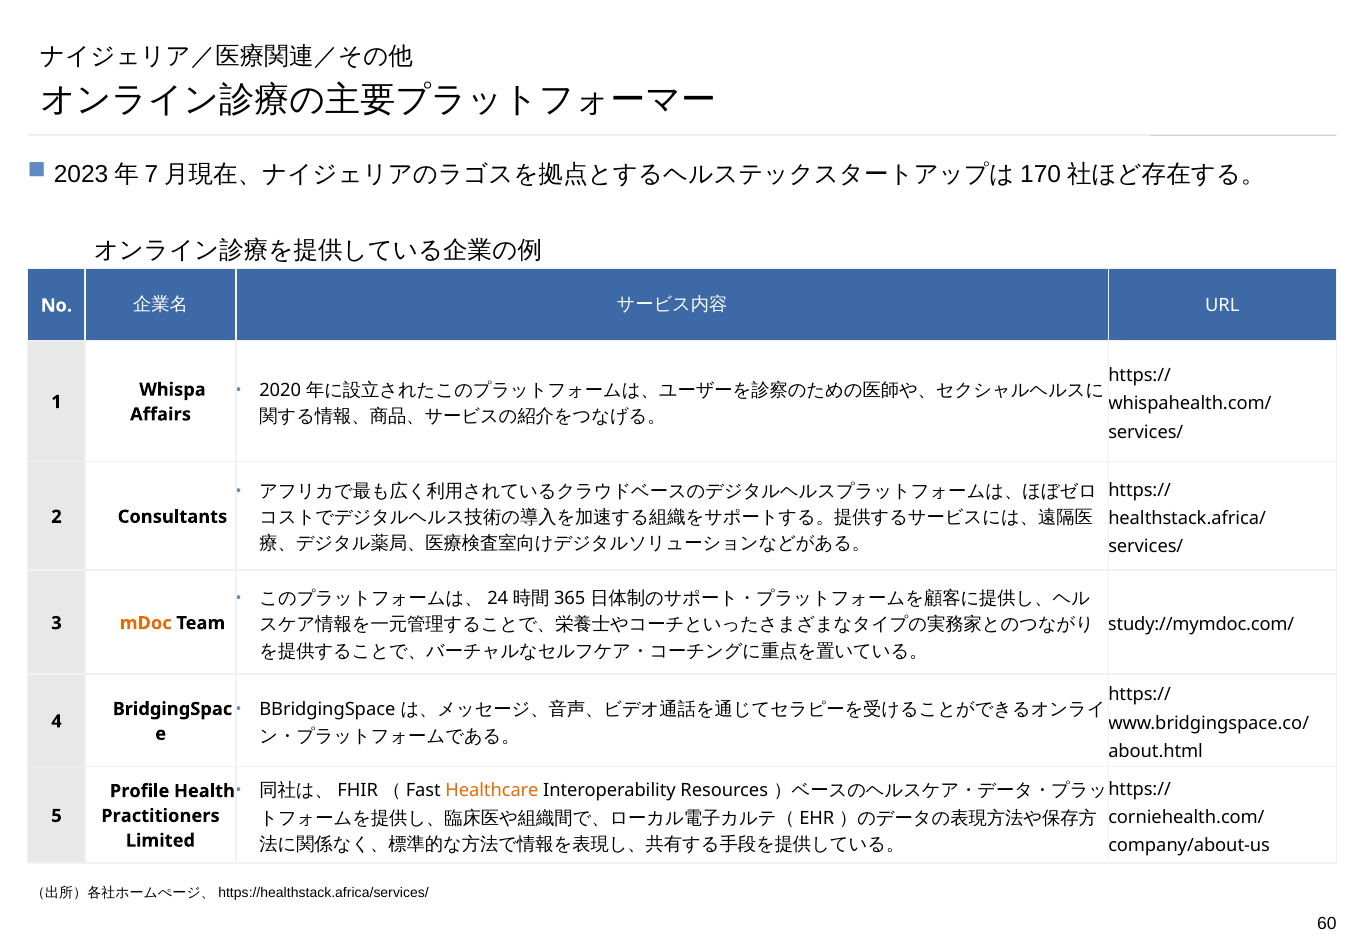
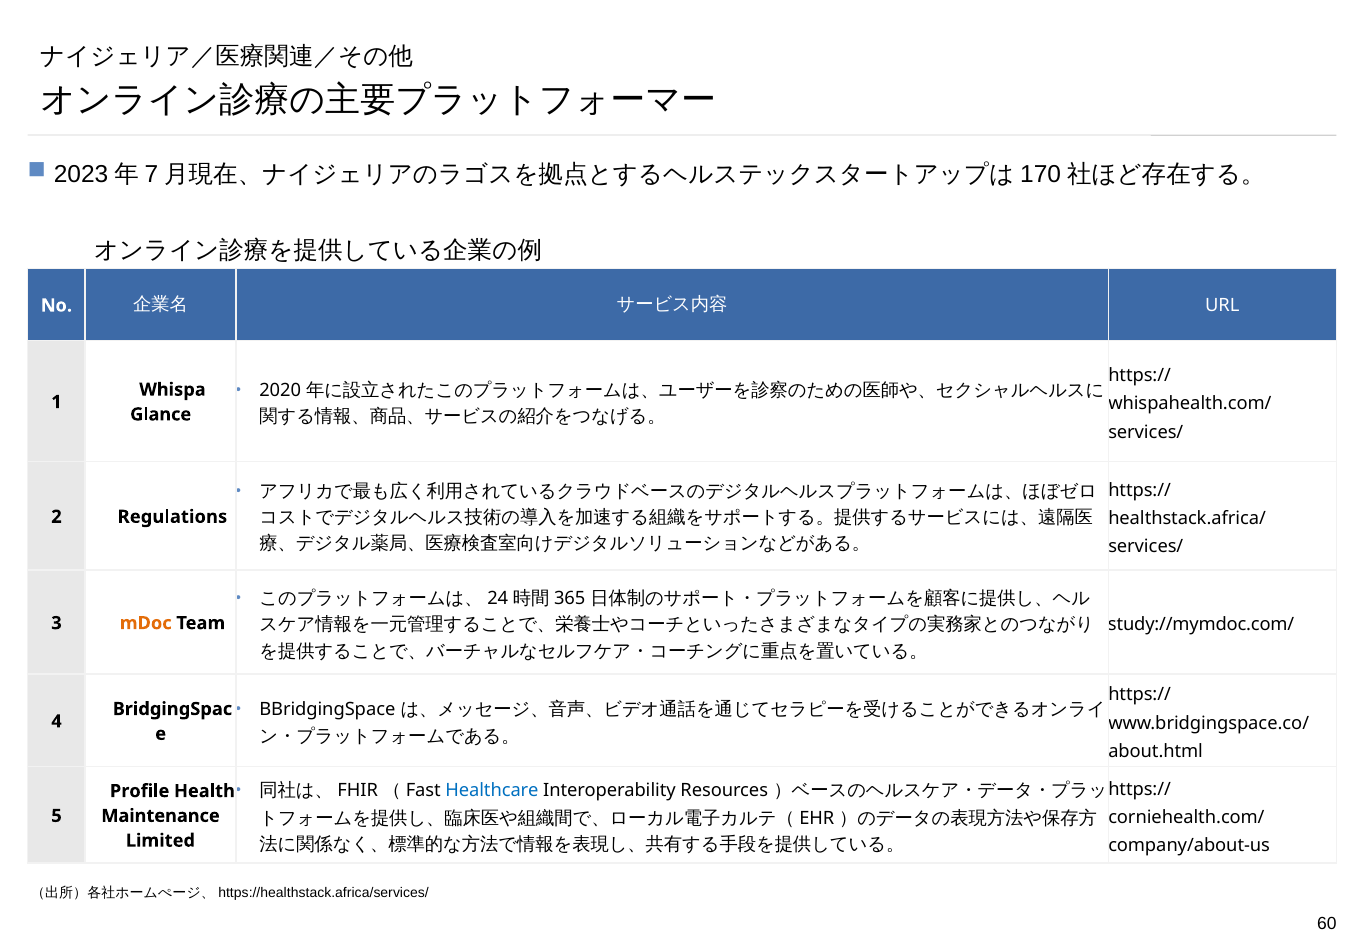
Affairs: Affairs -> Glance
Consultants: Consultants -> Regulations
Healthcare colour: orange -> blue
Practitioners: Practitioners -> Maintenance
